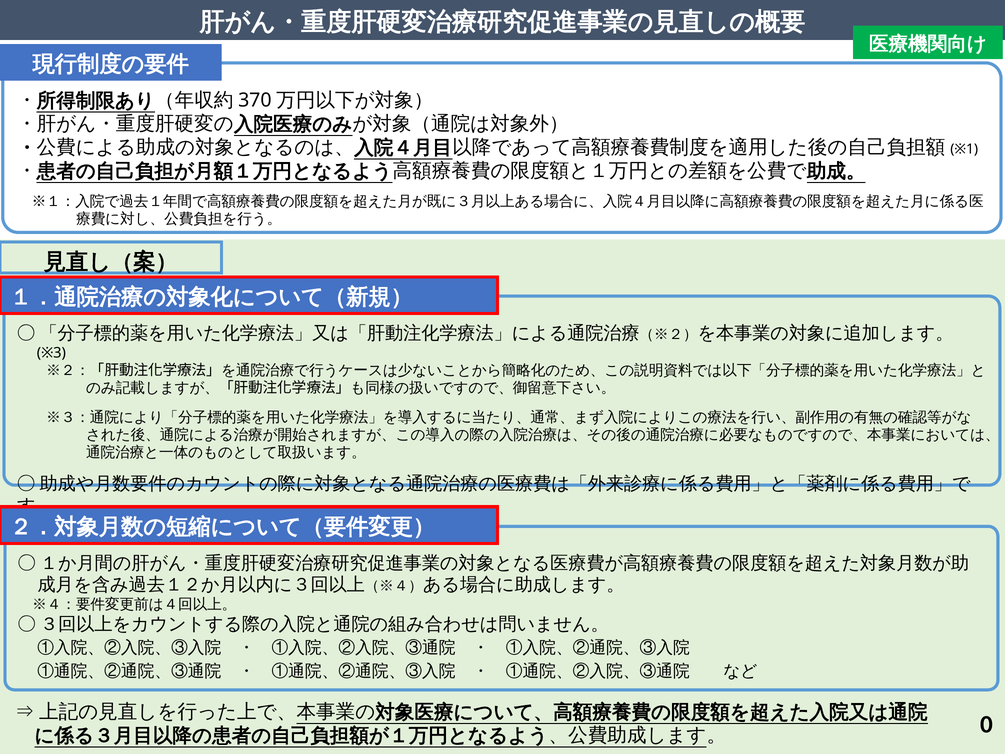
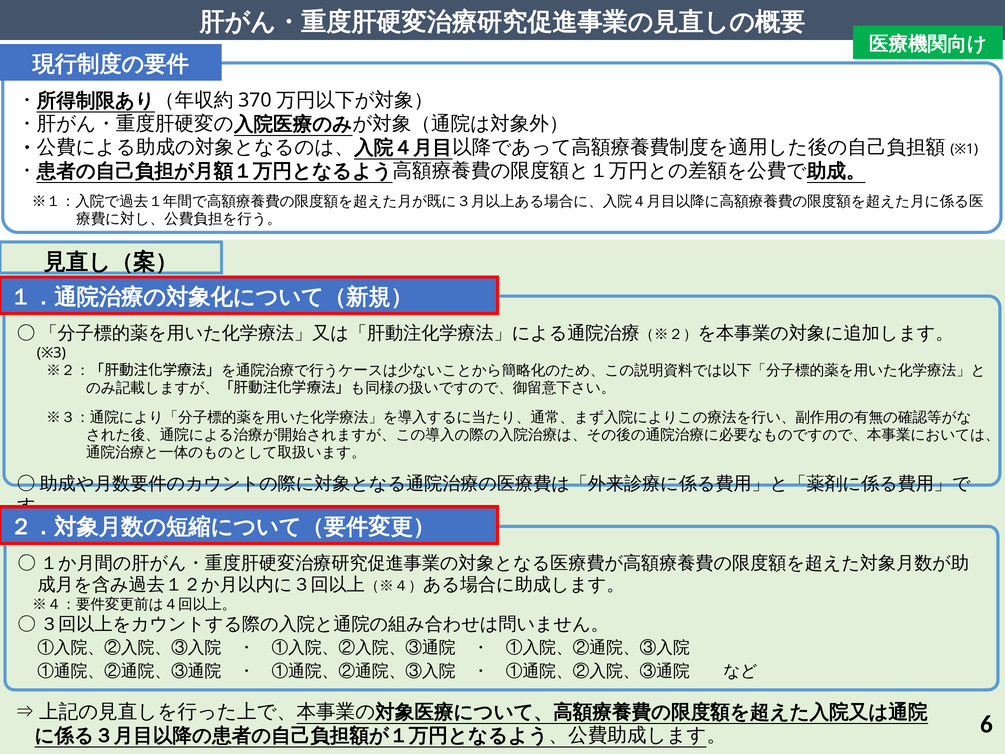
0: 0 -> 6
